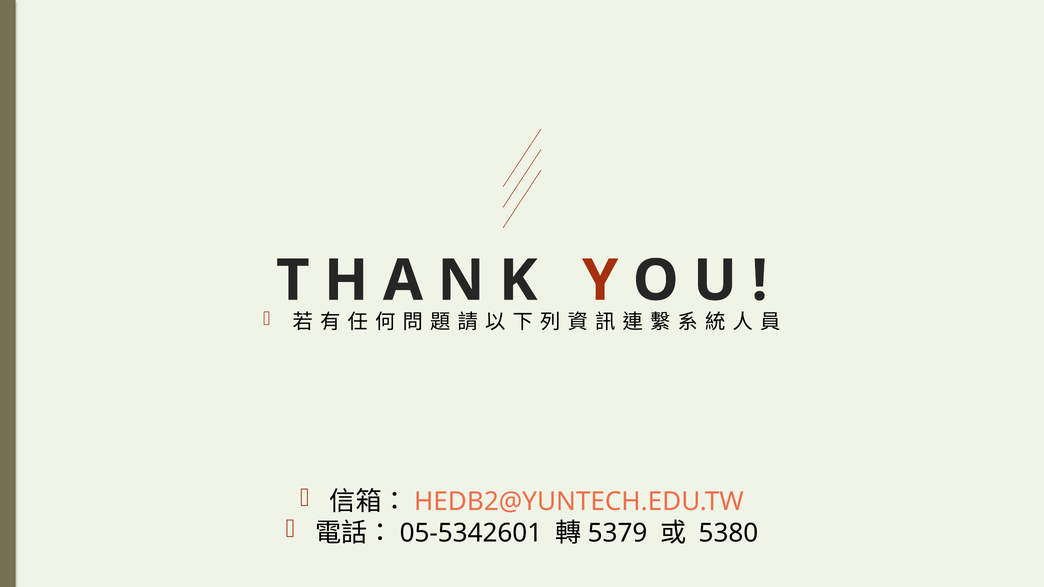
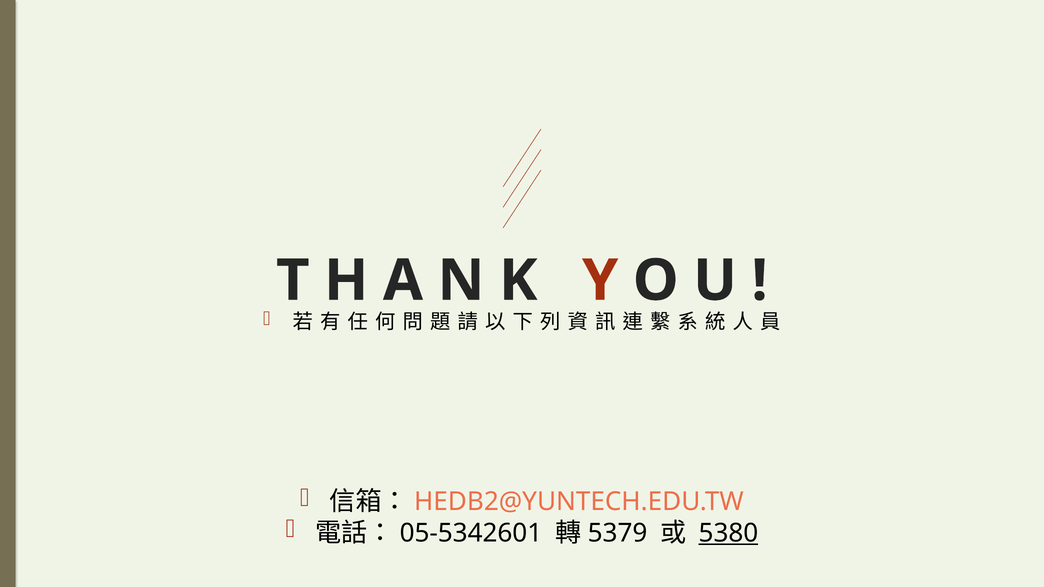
5380 underline: none -> present
